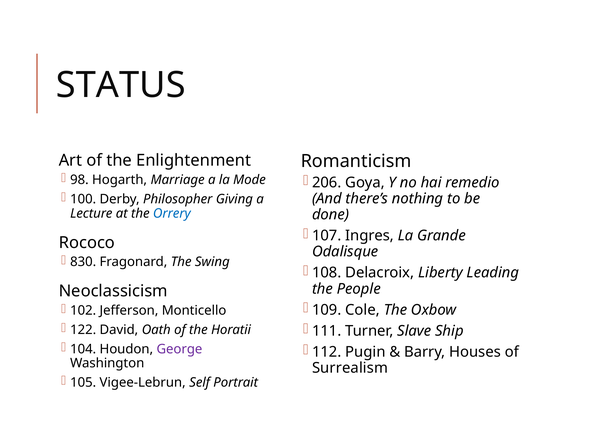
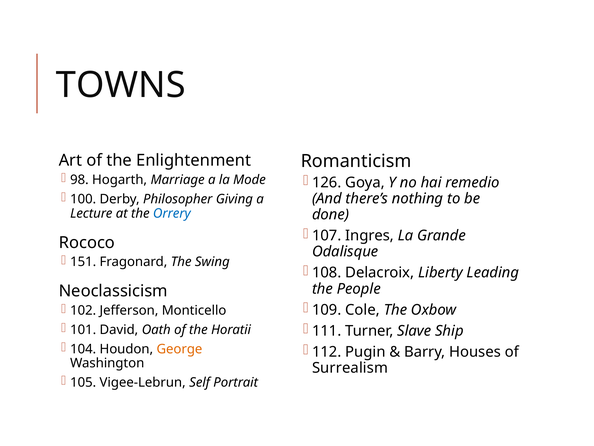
STATUS: STATUS -> TOWNS
206: 206 -> 126
830: 830 -> 151
122: 122 -> 101
George colour: purple -> orange
